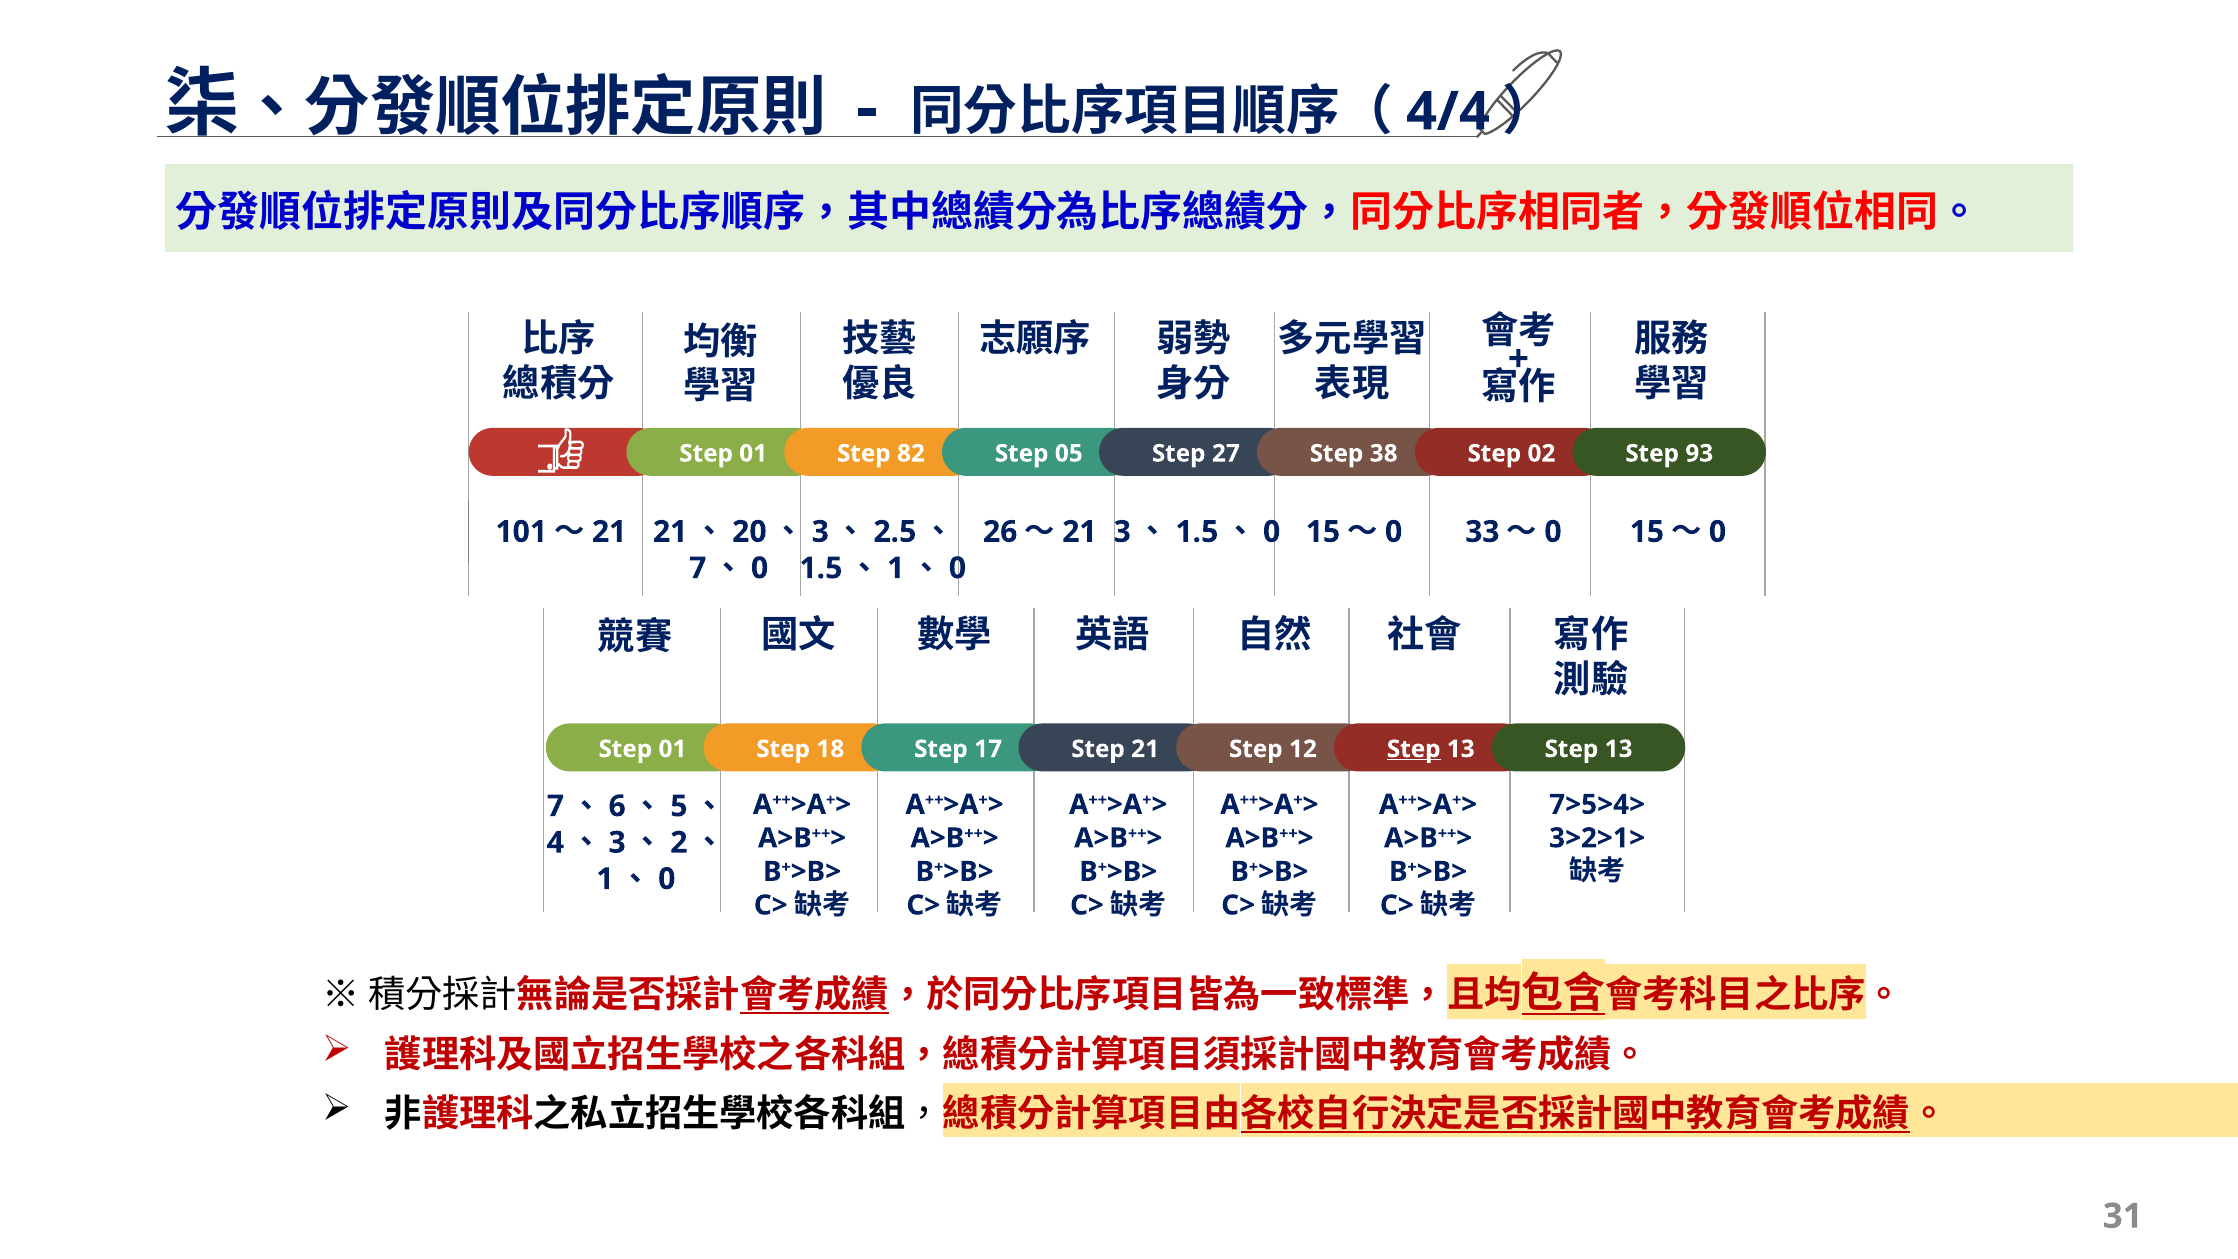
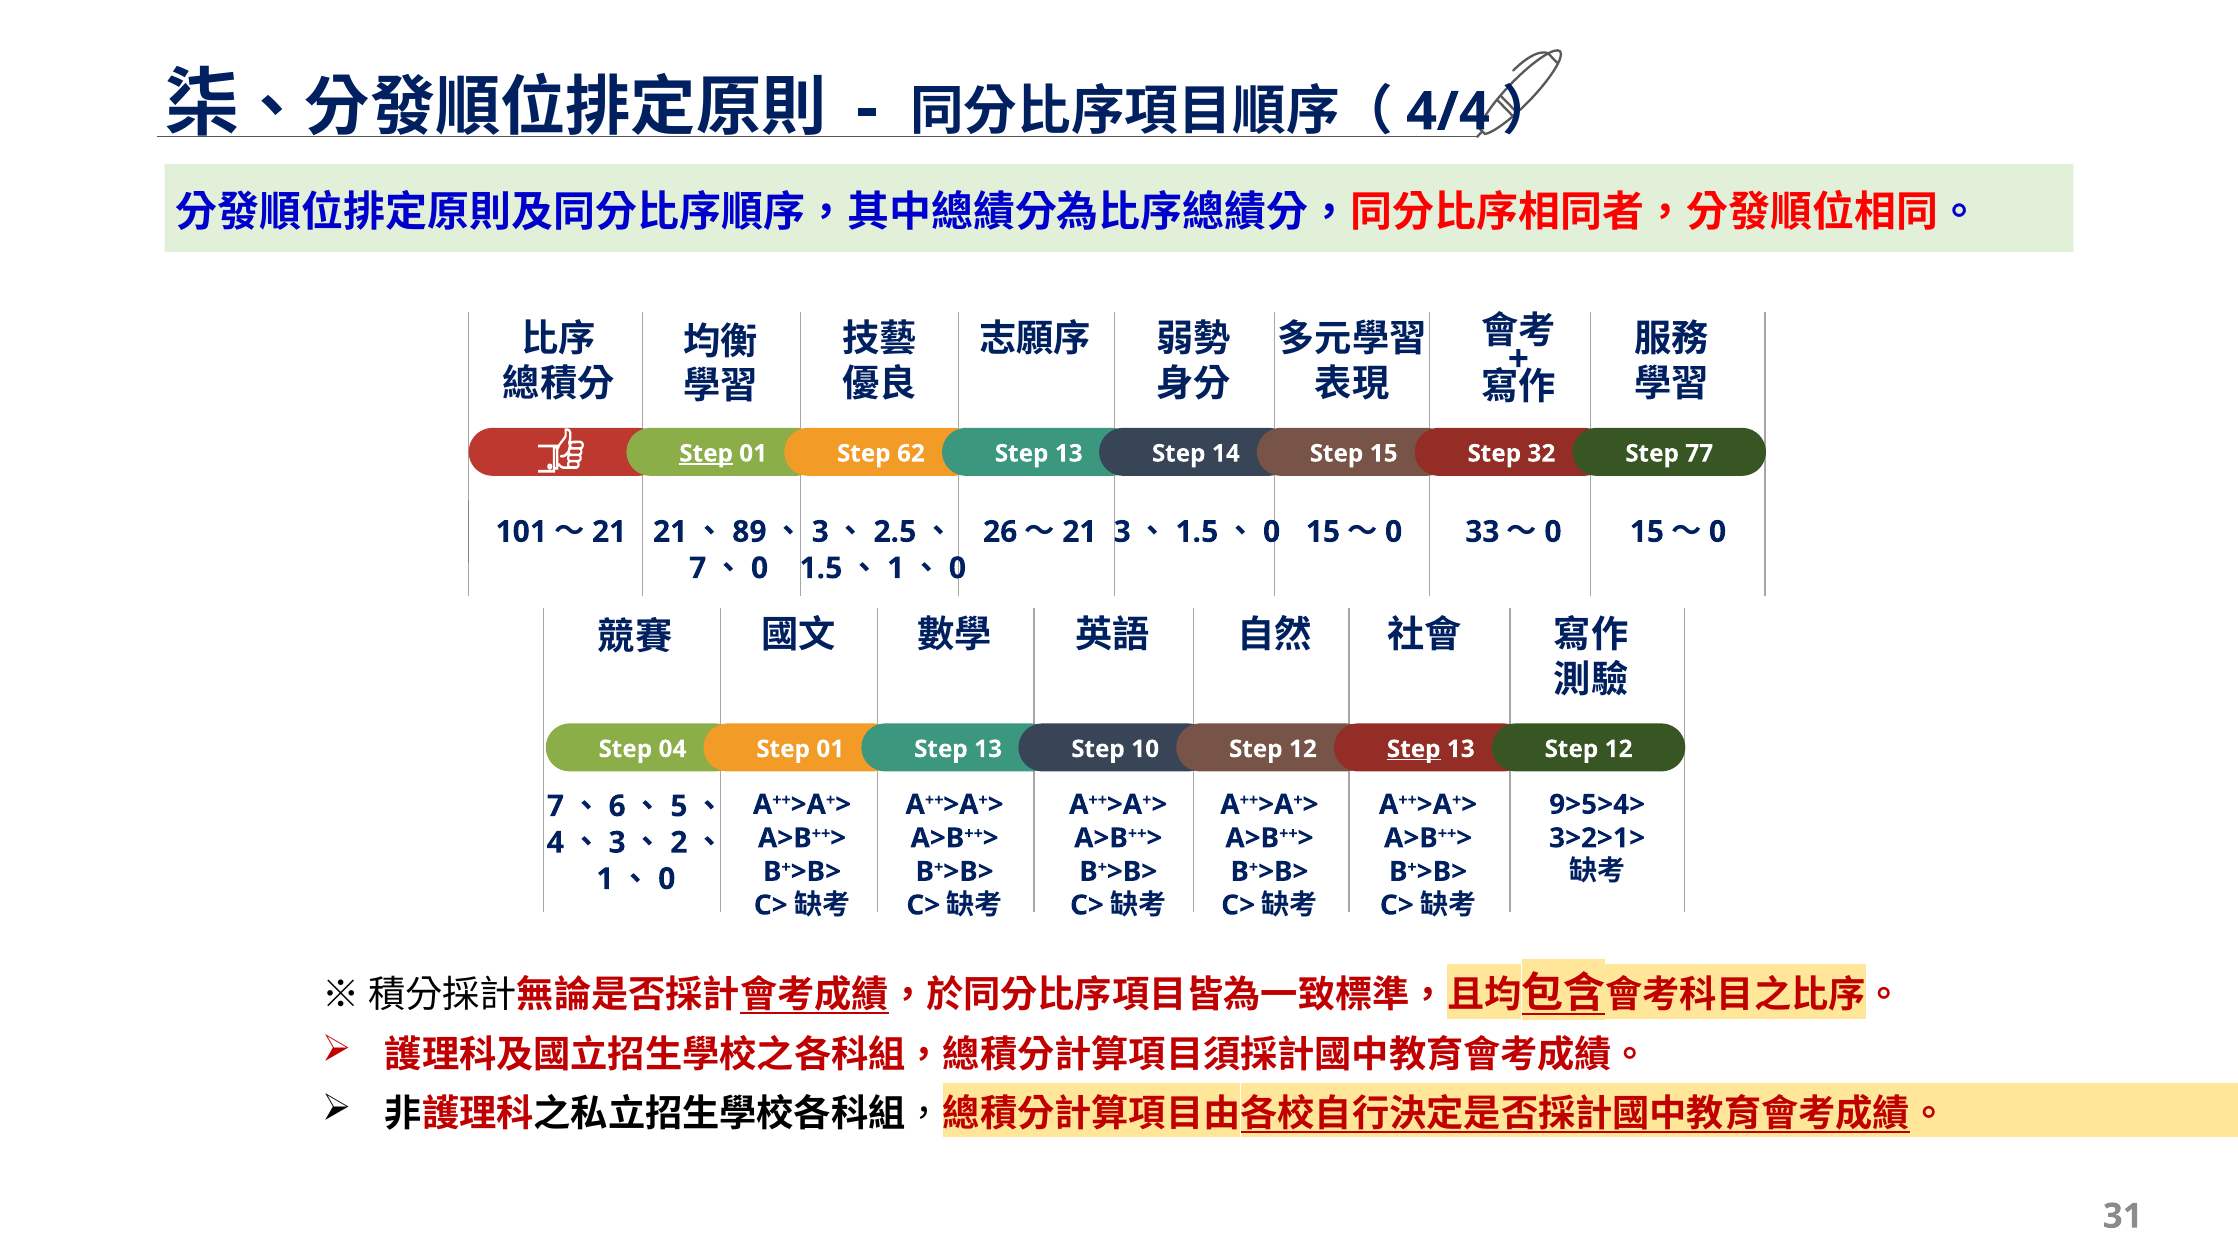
Step at (706, 453) underline: none -> present
82: 82 -> 62
05 at (1069, 453): 05 -> 13
27: 27 -> 14
Step 38: 38 -> 15
02: 02 -> 32
93: 93 -> 77
20: 20 -> 89
01 at (673, 749): 01 -> 04
18 at (830, 749): 18 -> 01
17 at (988, 749): 17 -> 13
Step 21: 21 -> 10
13 Step 13: 13 -> 12
7>5>4>: 7>5>4> -> 9>5>4>
